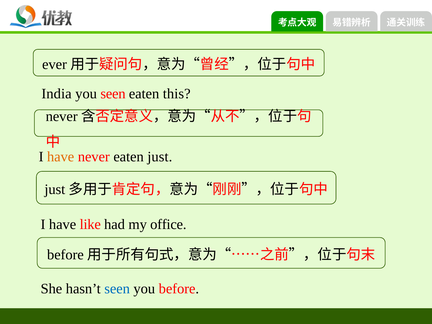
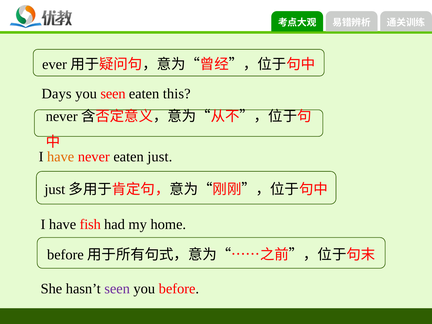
India: India -> Days
like: like -> fish
office: office -> home
seen at (117, 289) colour: blue -> purple
